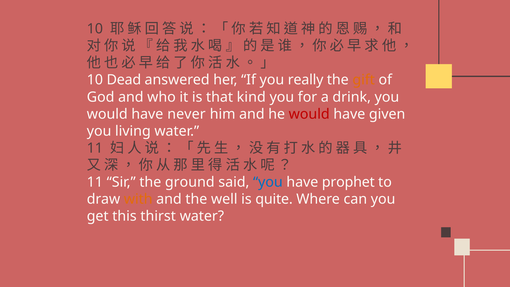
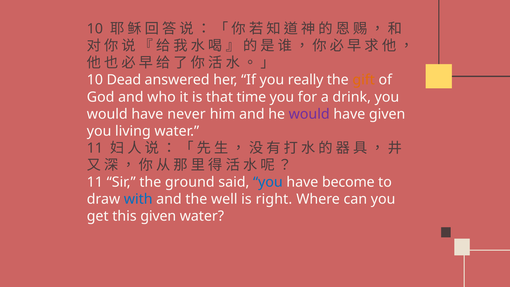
kind: kind -> time
would at (309, 114) colour: red -> purple
prophet: prophet -> become
with colour: orange -> blue
quite: quite -> right
this thirst: thirst -> given
